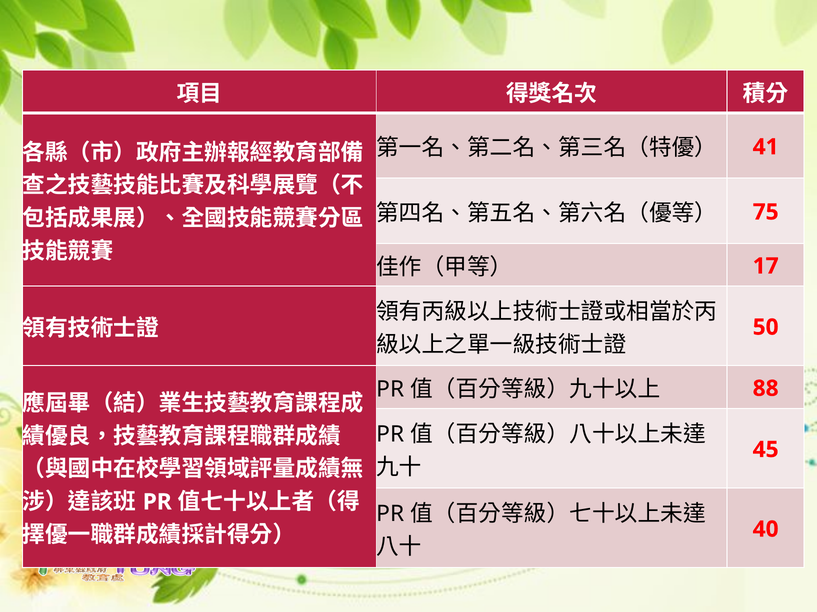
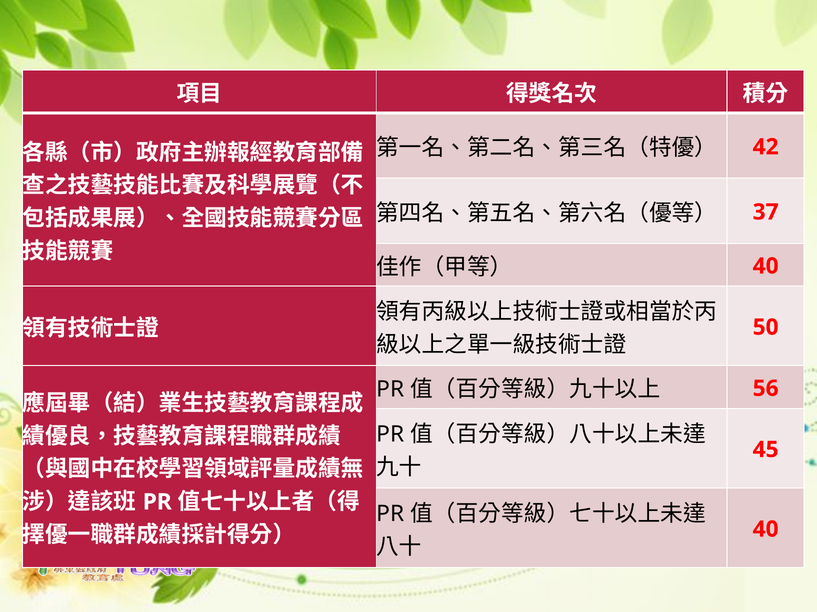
41: 41 -> 42
75: 75 -> 37
17 at (766, 266): 17 -> 40
88: 88 -> 56
